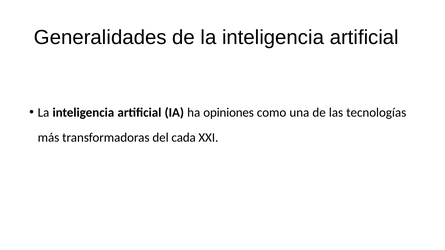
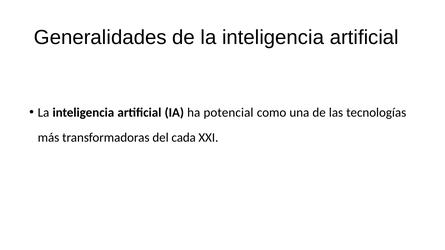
opiniones: opiniones -> potencial
